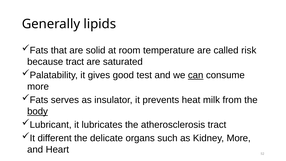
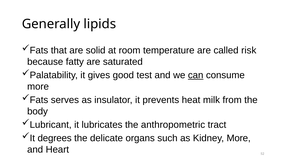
because tract: tract -> fatty
body underline: present -> none
atherosclerosis: atherosclerosis -> anthropometric
different: different -> degrees
